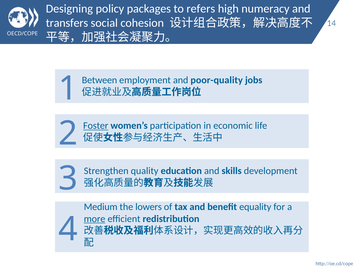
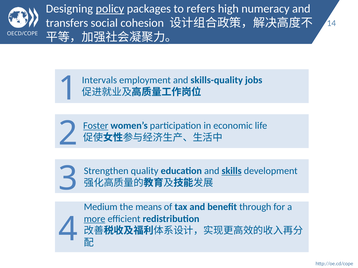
policy underline: none -> present
Between: Between -> Intervals
poor-quality: poor-quality -> skills-quality
skills underline: none -> present
lowers: lowers -> means
equality: equality -> through
